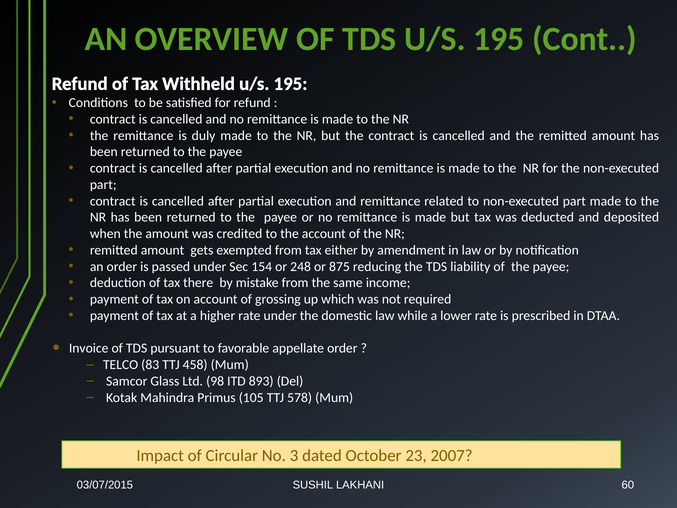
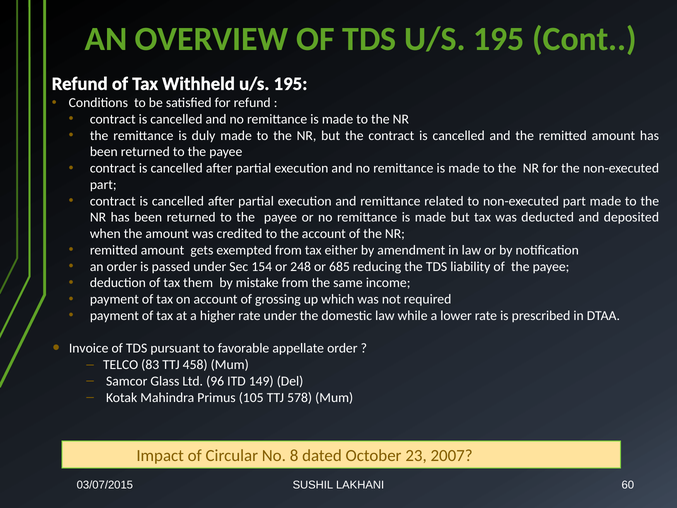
875: 875 -> 685
there: there -> them
98: 98 -> 96
893: 893 -> 149
3: 3 -> 8
